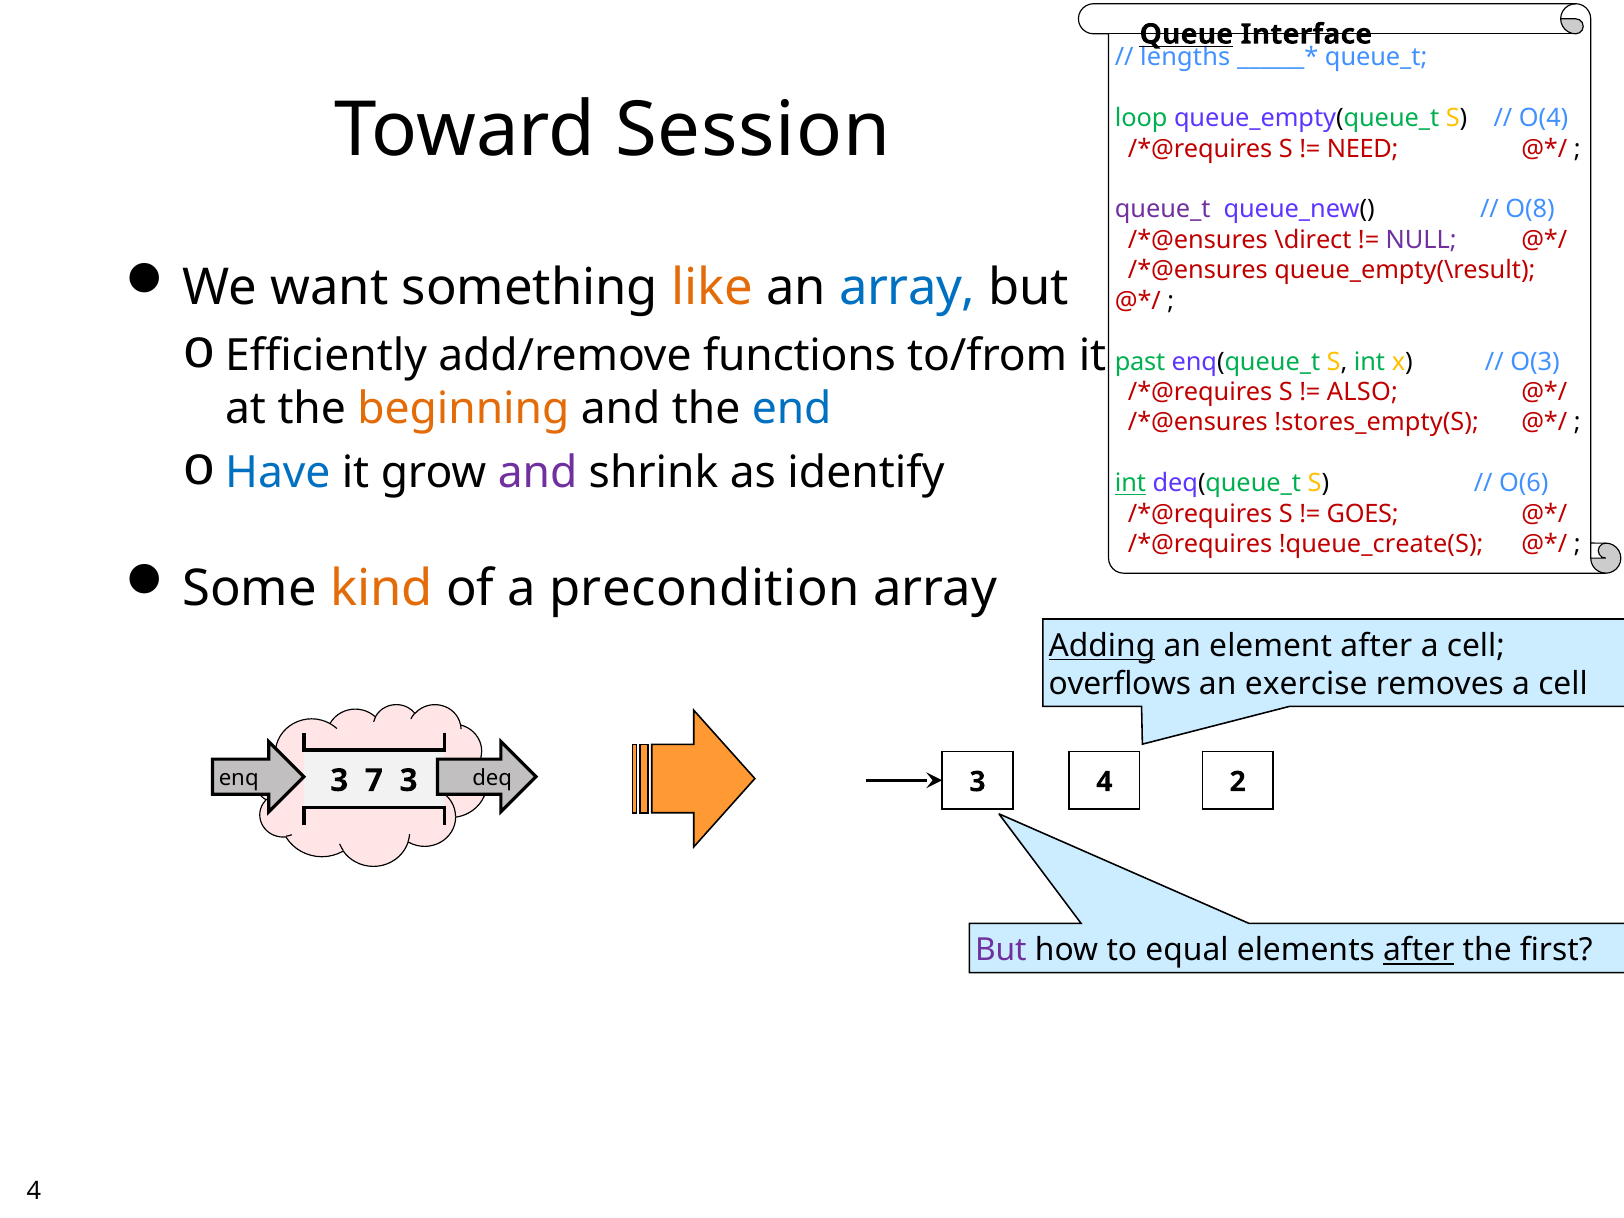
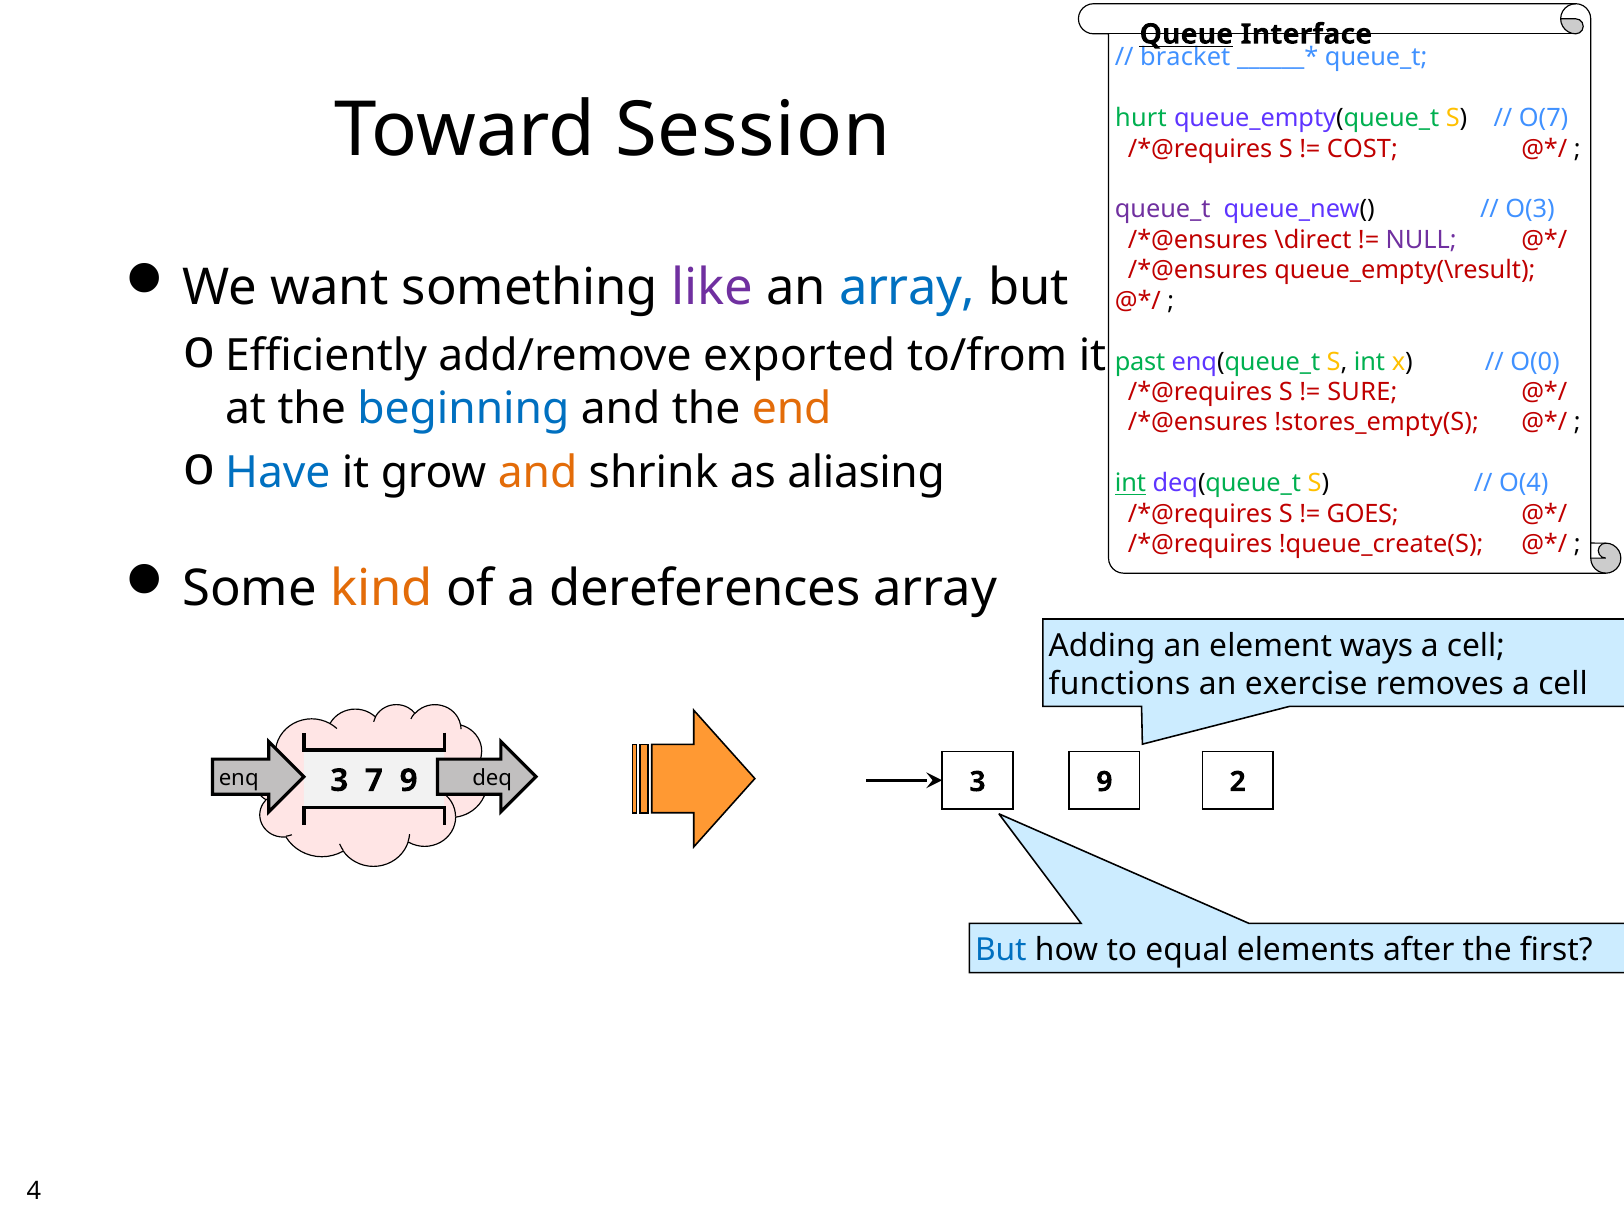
lengths: lengths -> bracket
loop: loop -> hurt
O(4: O(4 -> O(7
NEED: NEED -> COST
O(8: O(8 -> O(3
like colour: orange -> purple
functions: functions -> exported
O(3: O(3 -> O(0
ALSO: ALSO -> SURE
beginning colour: orange -> blue
end colour: blue -> orange
and at (538, 473) colour: purple -> orange
identify: identify -> aliasing
O(6: O(6 -> O(4
precondition: precondition -> dereferences
Adding underline: present -> none
element after: after -> ways
overflows: overflows -> functions
3 4: 4 -> 9
7 3: 3 -> 9
But at (1001, 950) colour: purple -> blue
after at (1419, 950) underline: present -> none
